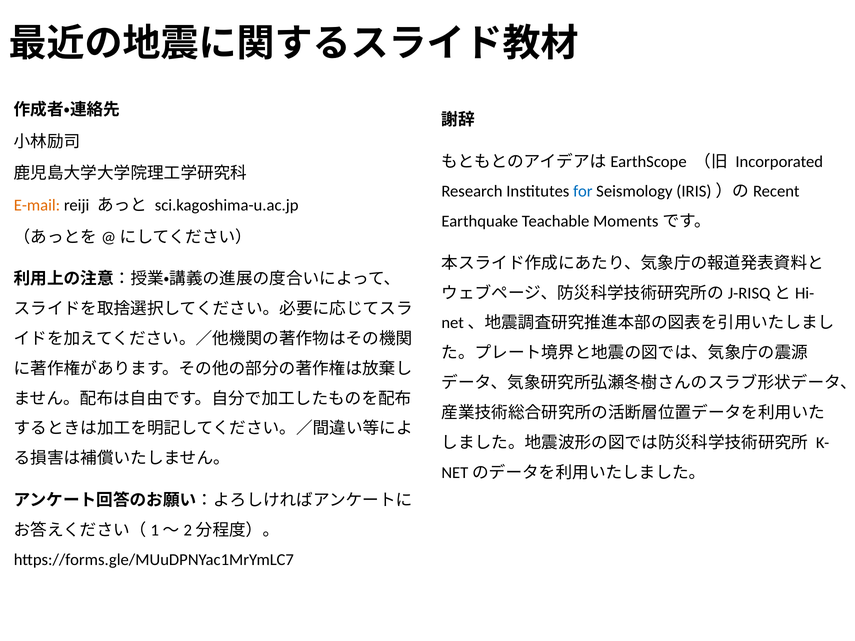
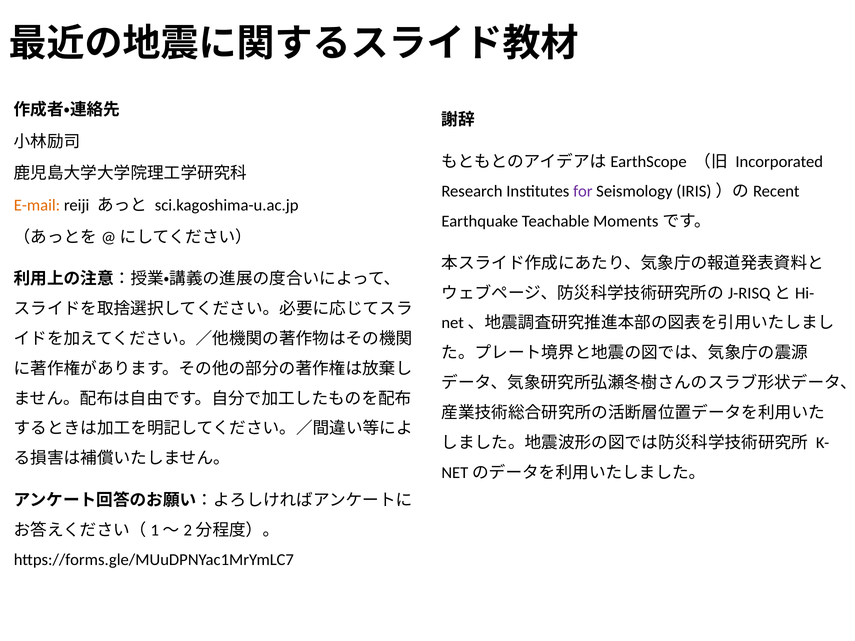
for colour: blue -> purple
